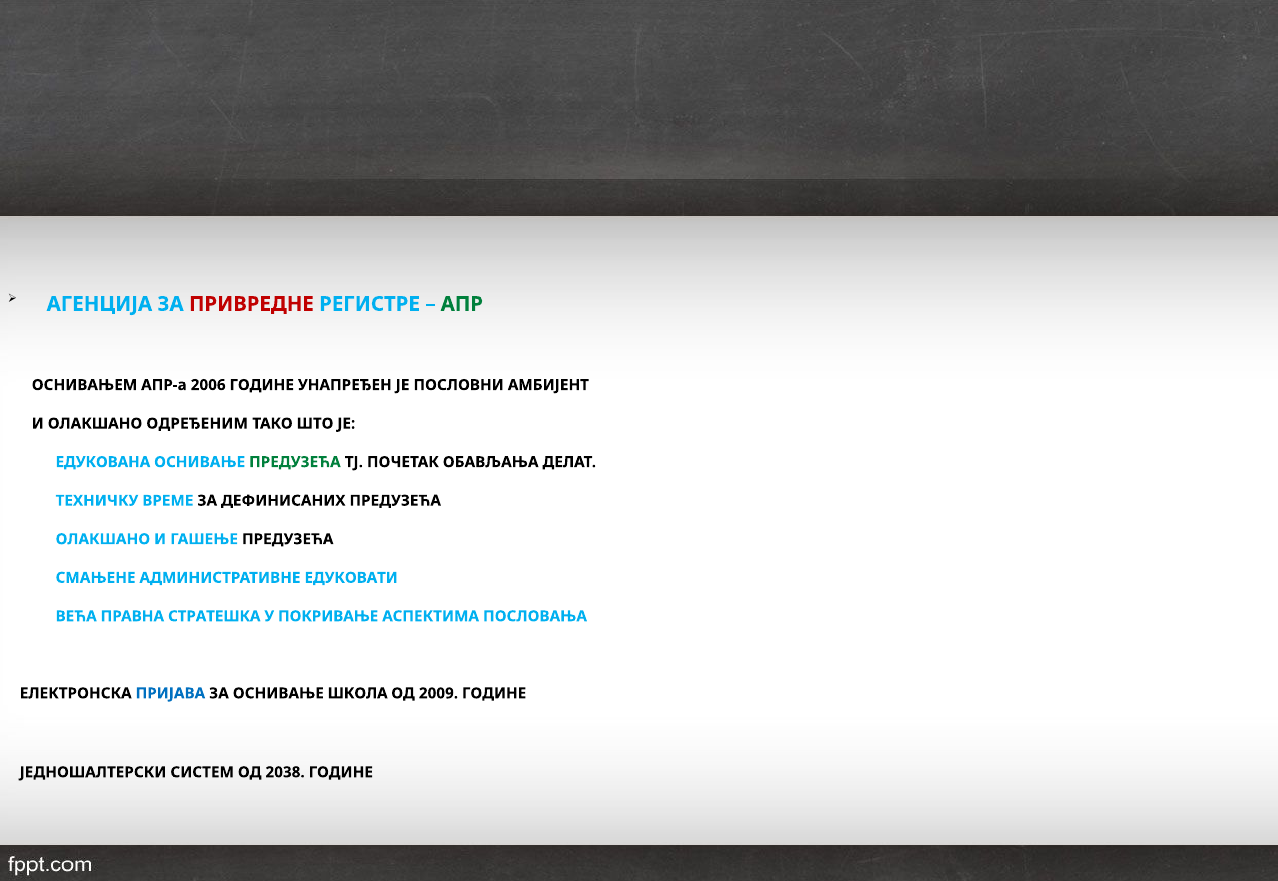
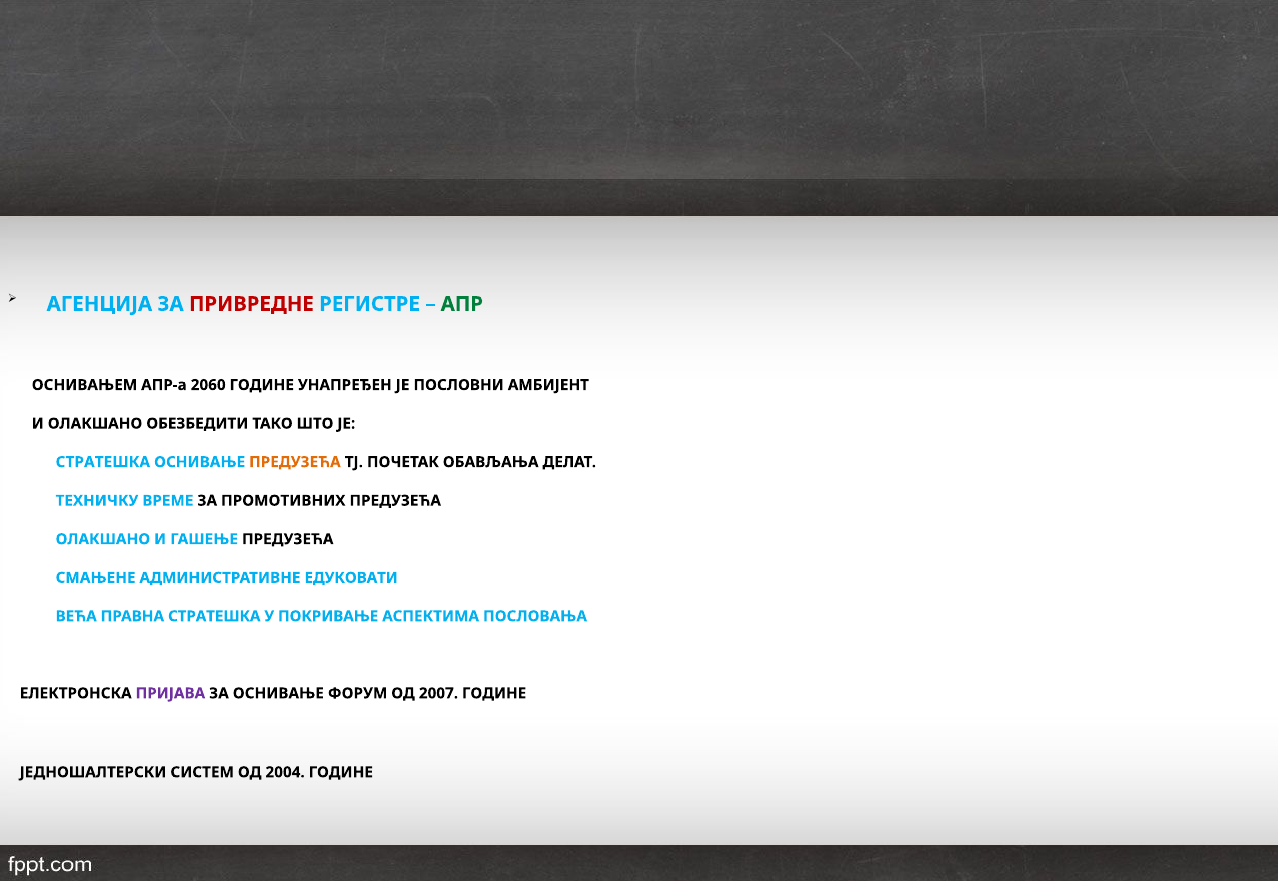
2006: 2006 -> 2060
ОДРЕЂЕНИМ: ОДРЕЂЕНИМ -> ОБЕЗБЕДИТИ
ЕДУКОВАНА at (103, 462): ЕДУКОВАНА -> СТРАТЕШКА
ПРЕДУЗЕЋА at (295, 462) colour: green -> orange
ДЕФИНИСАНИХ: ДЕФИНИСАНИХ -> ПРОМОТИВНИХ
ПРИЈАВА colour: blue -> purple
ШКОЛА: ШКОЛА -> ФОРУМ
2009: 2009 -> 2007
2038: 2038 -> 2004
